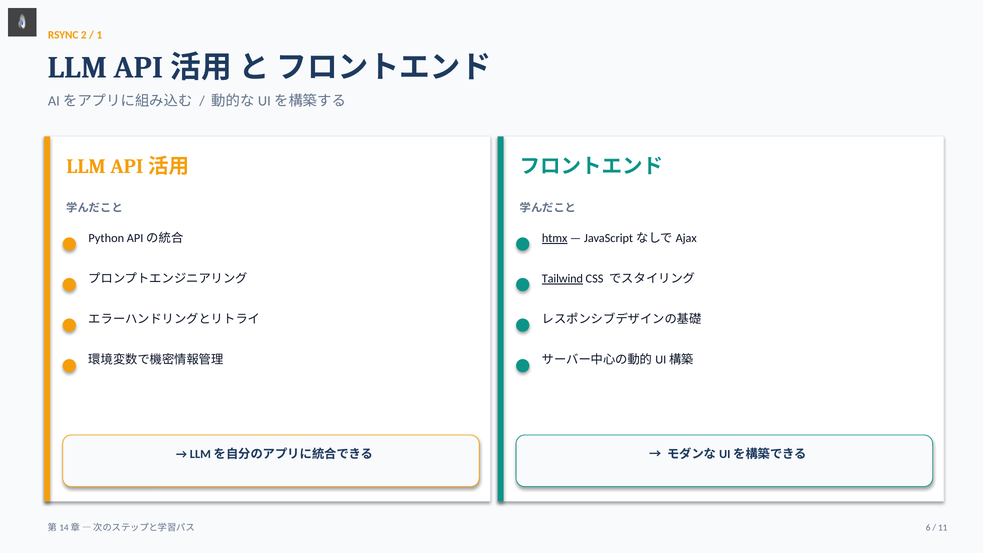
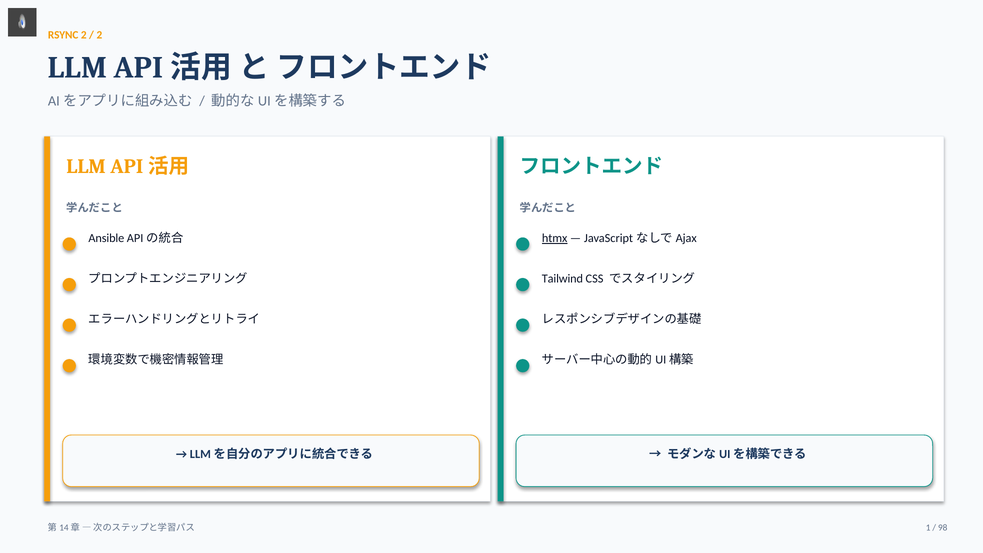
1 at (99, 35): 1 -> 2
Python: Python -> Ansible
Tailwind underline: present -> none
6: 6 -> 1
11: 11 -> 98
